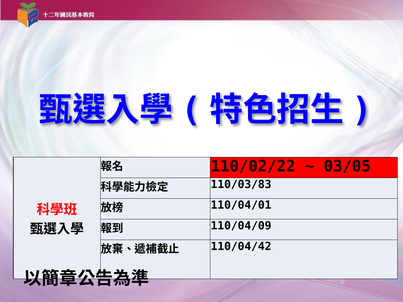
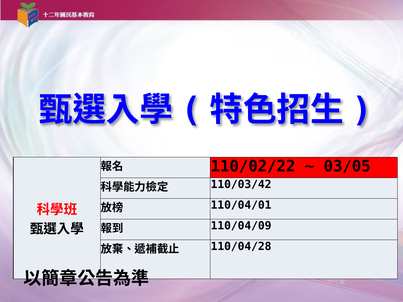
110/03/83: 110/03/83 -> 110/03/42
110/04/42: 110/04/42 -> 110/04/28
